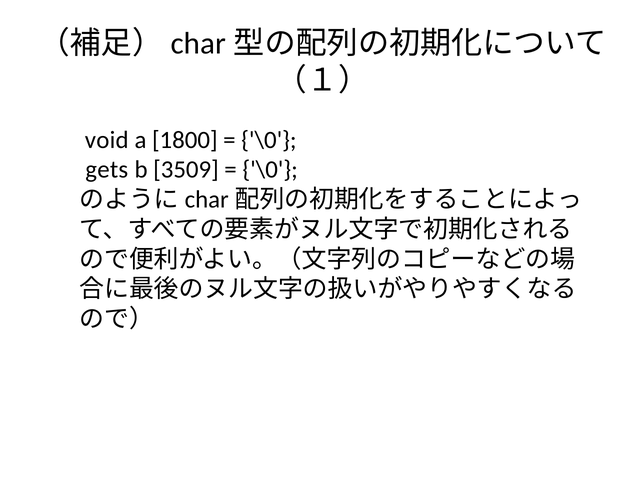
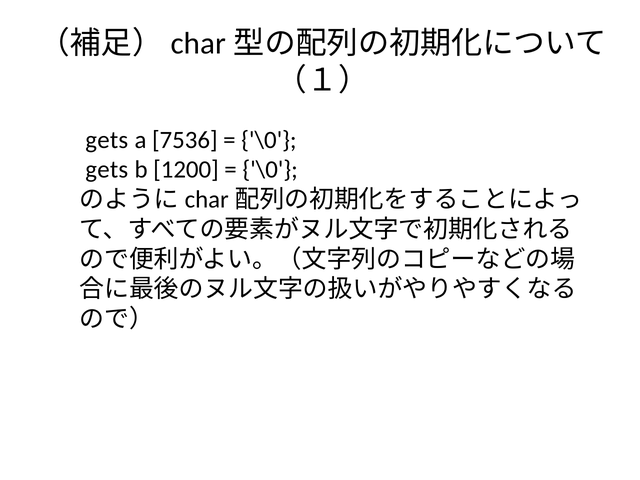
void at (107, 140): void -> gets
1800: 1800 -> 7536
3509: 3509 -> 1200
